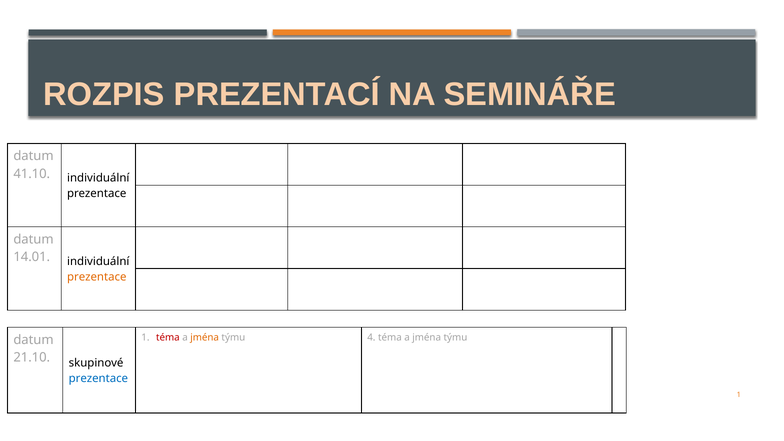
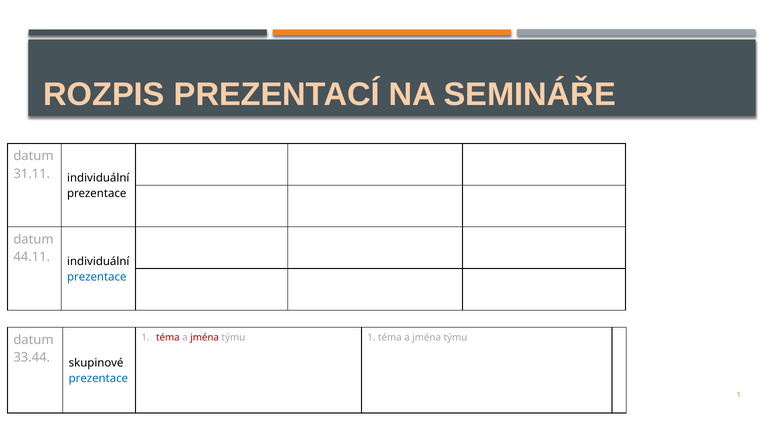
41.10: 41.10 -> 31.11
14.01: 14.01 -> 44.11
prezentace at (97, 277) colour: orange -> blue
jména at (205, 337) colour: orange -> red
týmu 4: 4 -> 1
21.10: 21.10 -> 33.44
